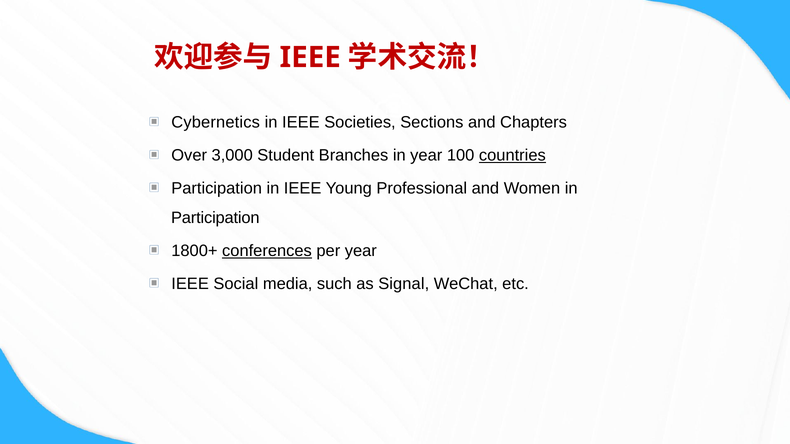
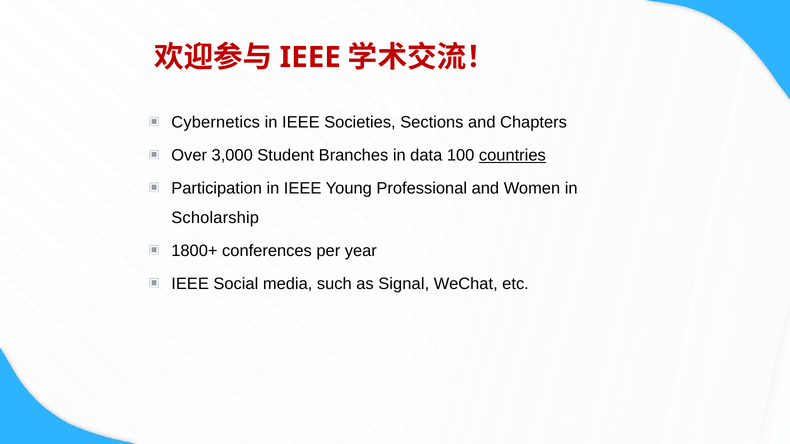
in year: year -> data
Participation at (215, 218): Participation -> Scholarship
conferences underline: present -> none
